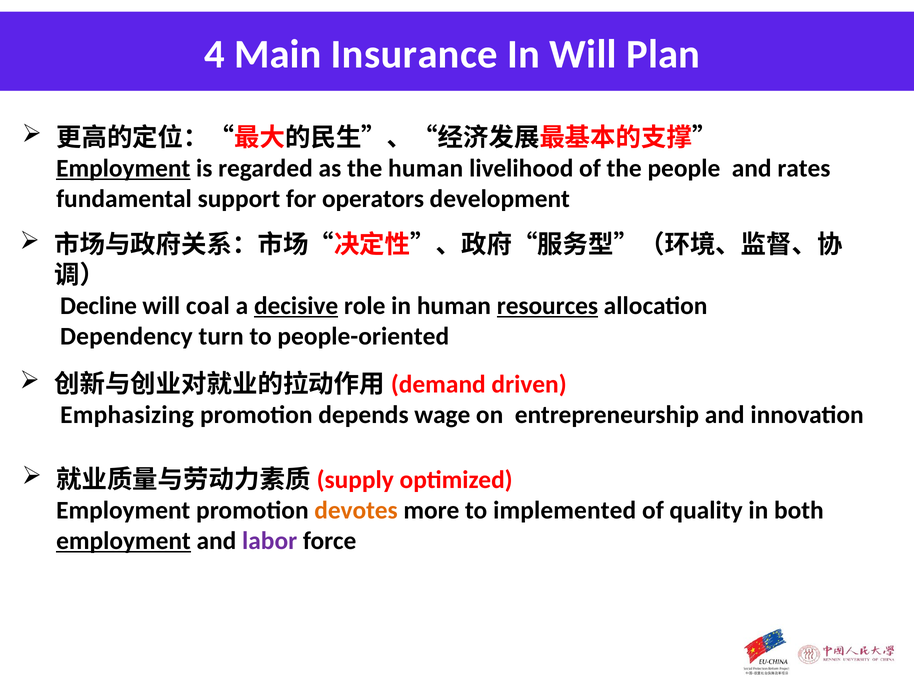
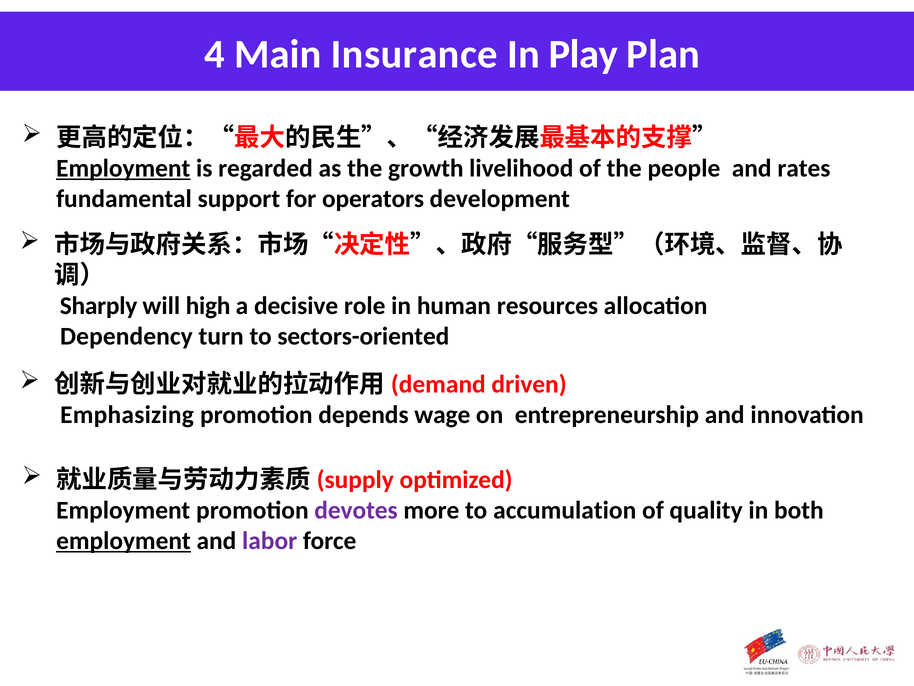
In Will: Will -> Play
the human: human -> growth
Decline: Decline -> Sharply
coal: coal -> high
decisive underline: present -> none
resources underline: present -> none
people-oriented: people-oriented -> sectors-oriented
devotes colour: orange -> purple
implemented: implemented -> accumulation
